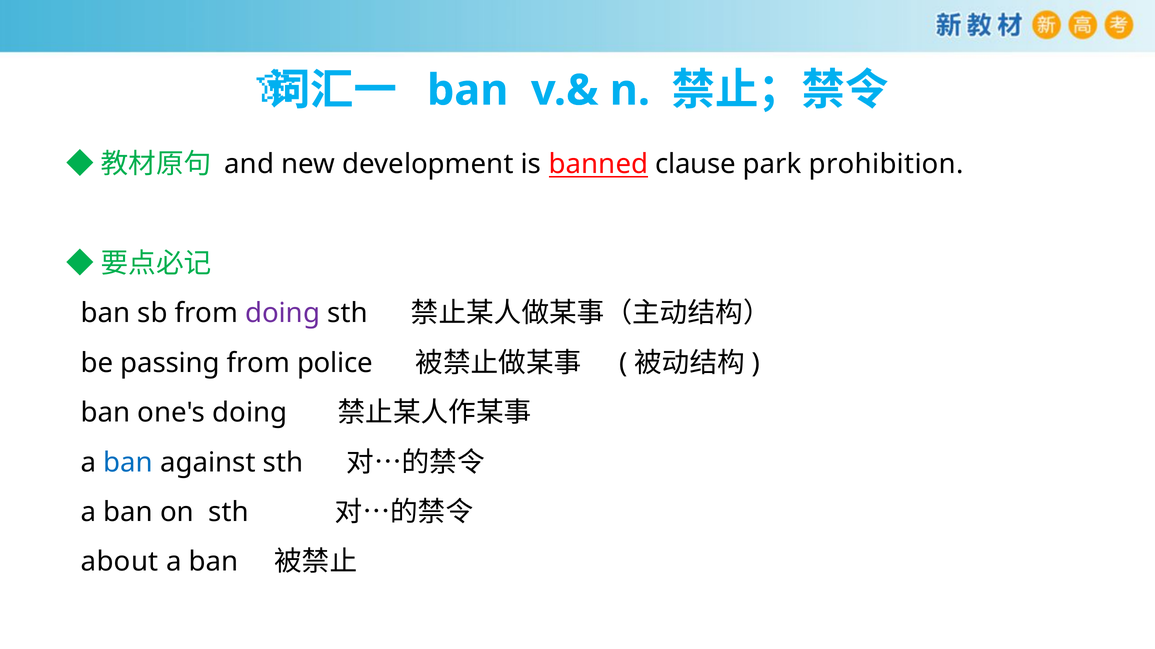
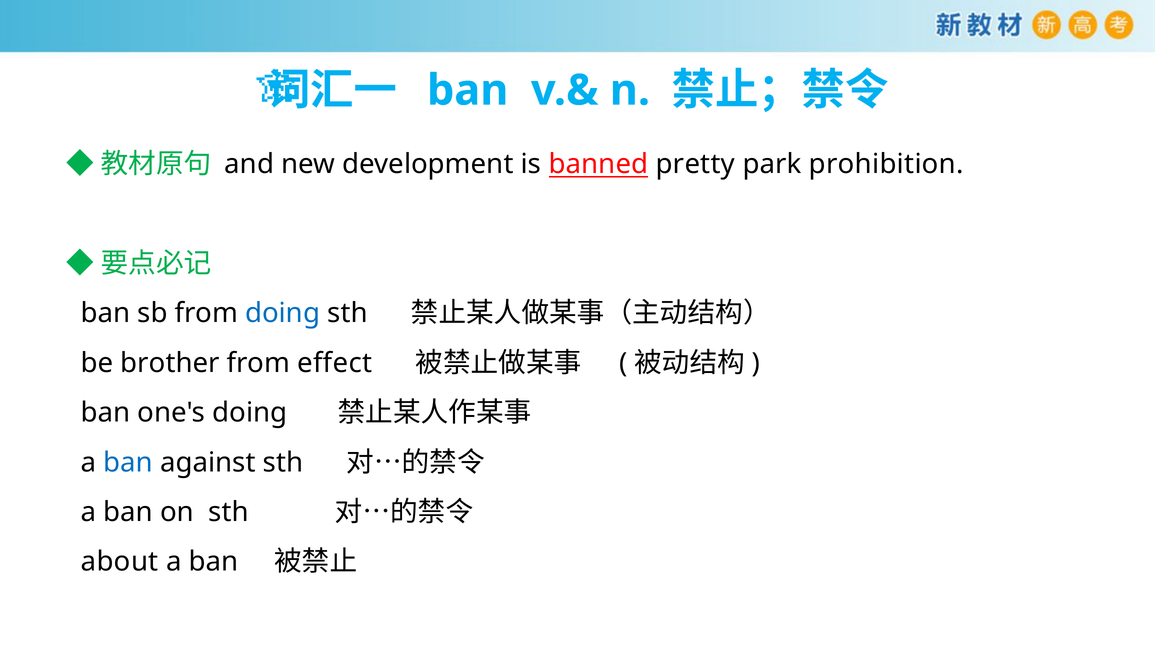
clause: clause -> pretty
doing at (283, 314) colour: purple -> blue
passing: passing -> brother
police: police -> effect
